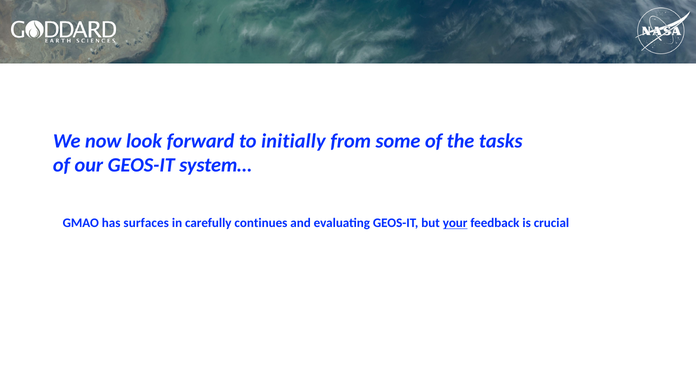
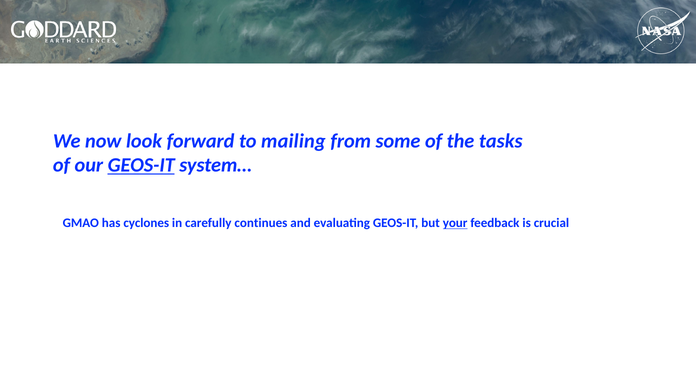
initially: initially -> mailing
GEOS-IT at (141, 165) underline: none -> present
surfaces: surfaces -> cyclones
